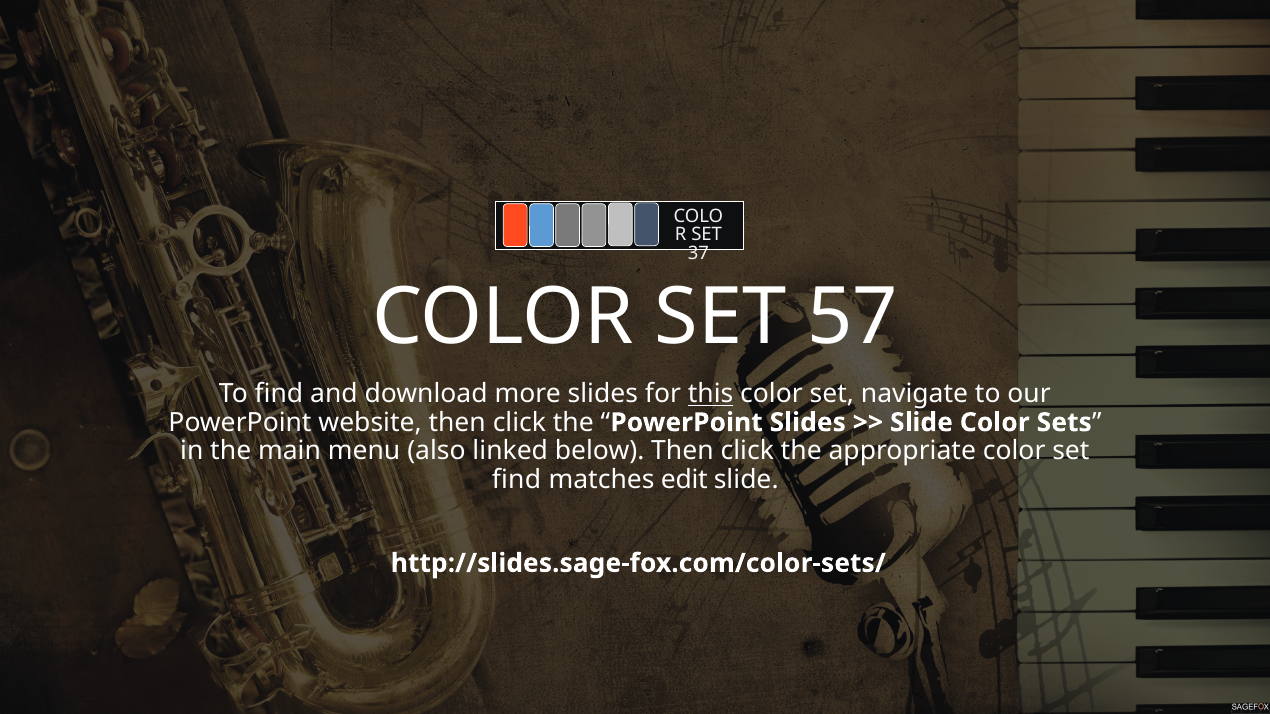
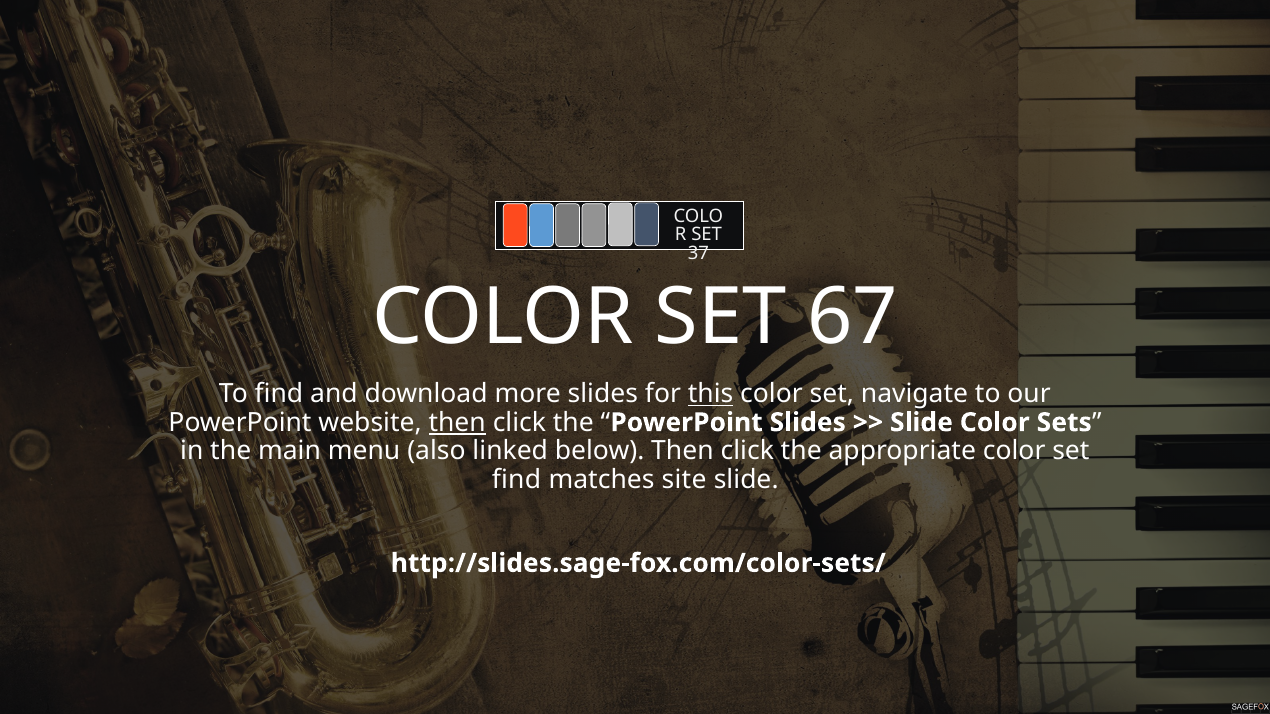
57: 57 -> 67
then at (457, 423) underline: none -> present
edit: edit -> site
